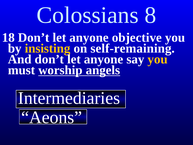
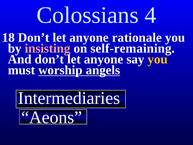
8: 8 -> 4
objective: objective -> rationale
insisting colour: yellow -> pink
